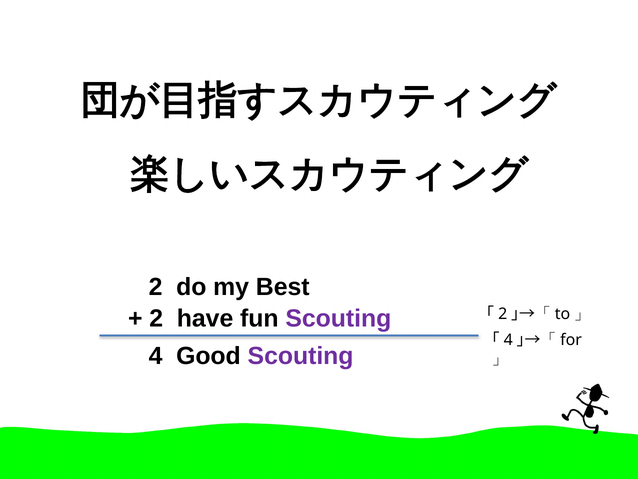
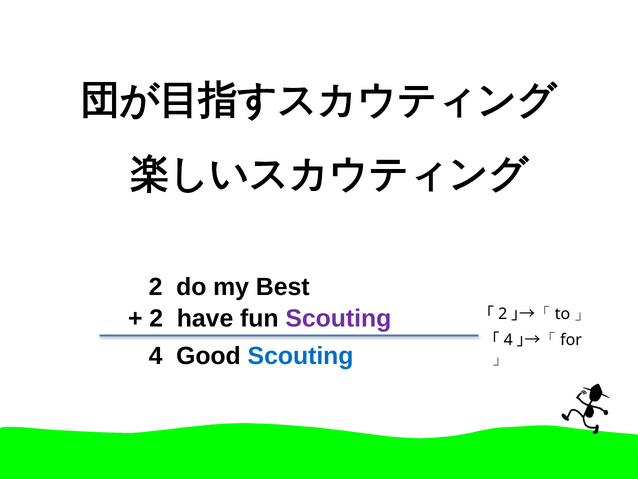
Scouting at (301, 355) colour: purple -> blue
